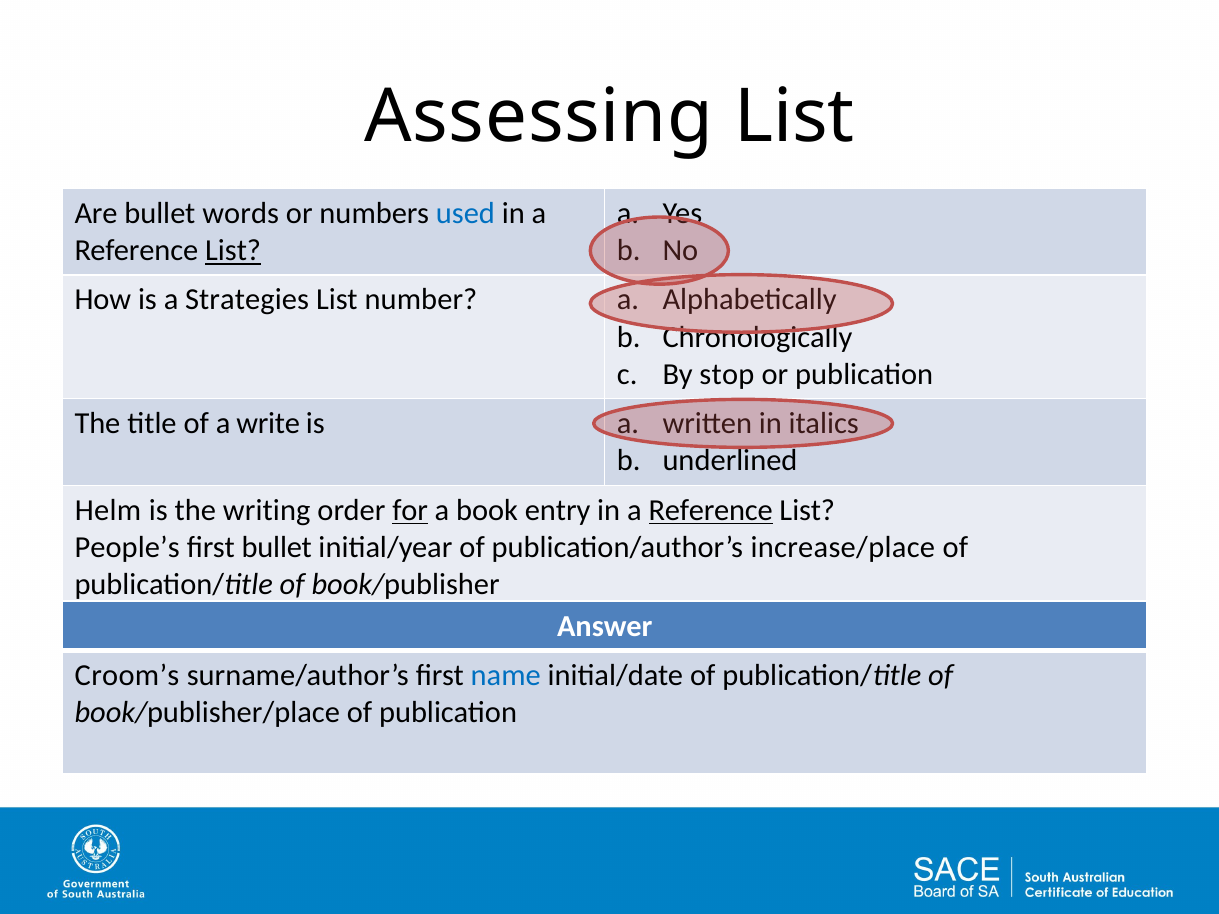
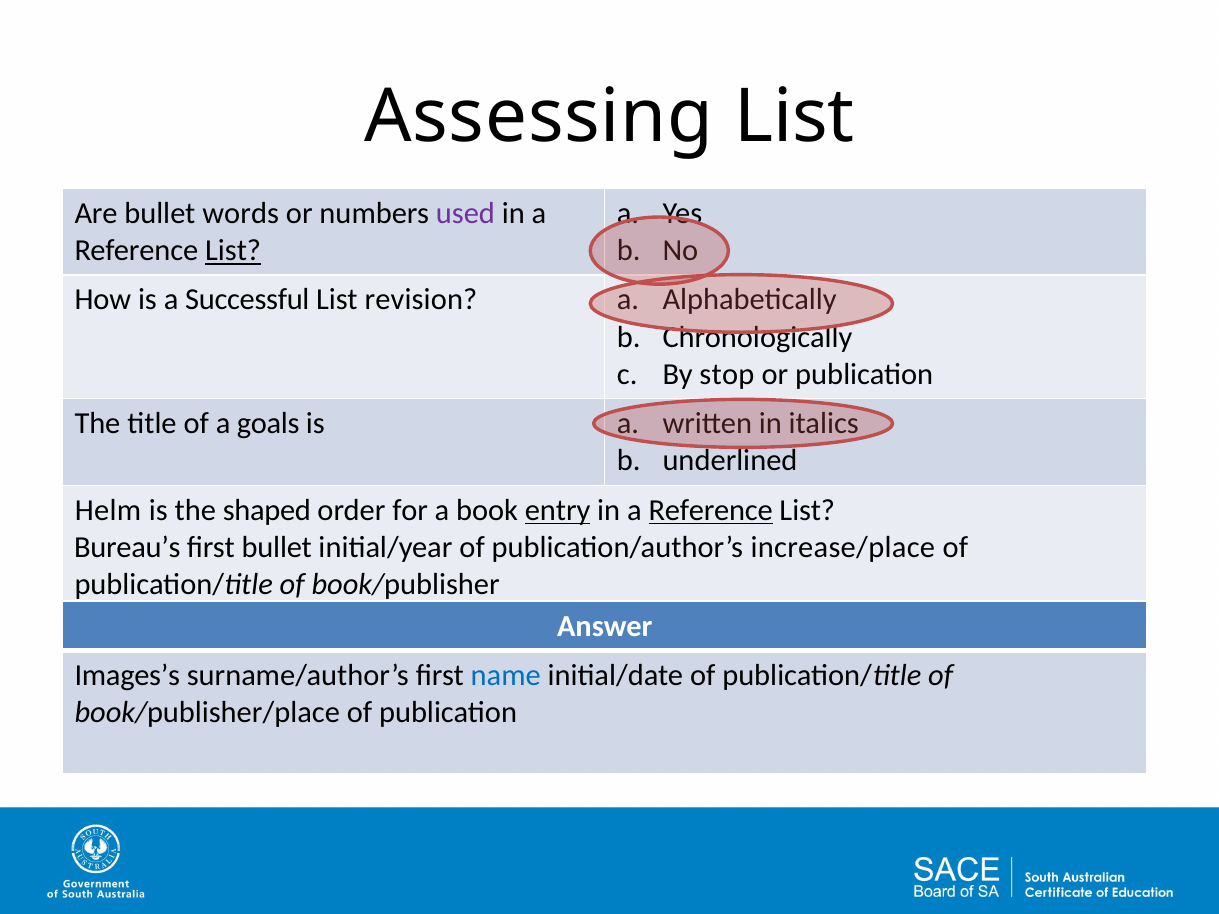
used colour: blue -> purple
Strategies: Strategies -> Successful
number: number -> revision
write: write -> goals
writing: writing -> shaped
for underline: present -> none
entry underline: none -> present
People’s: People’s -> Bureau’s
Croom’s: Croom’s -> Images’s
